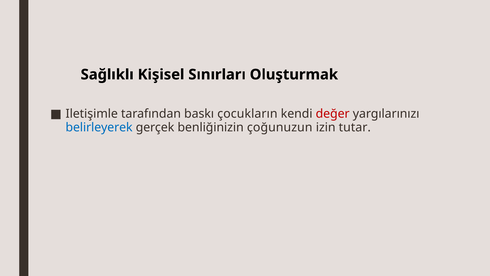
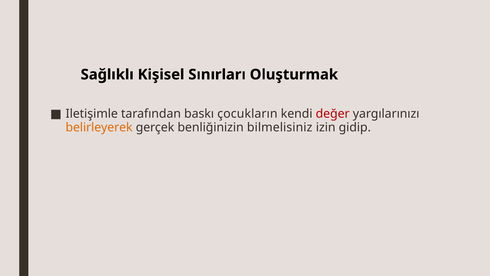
belirleyerek colour: blue -> orange
çoğunuzun: çoğunuzun -> bilmelisiniz
tutar: tutar -> gidip
